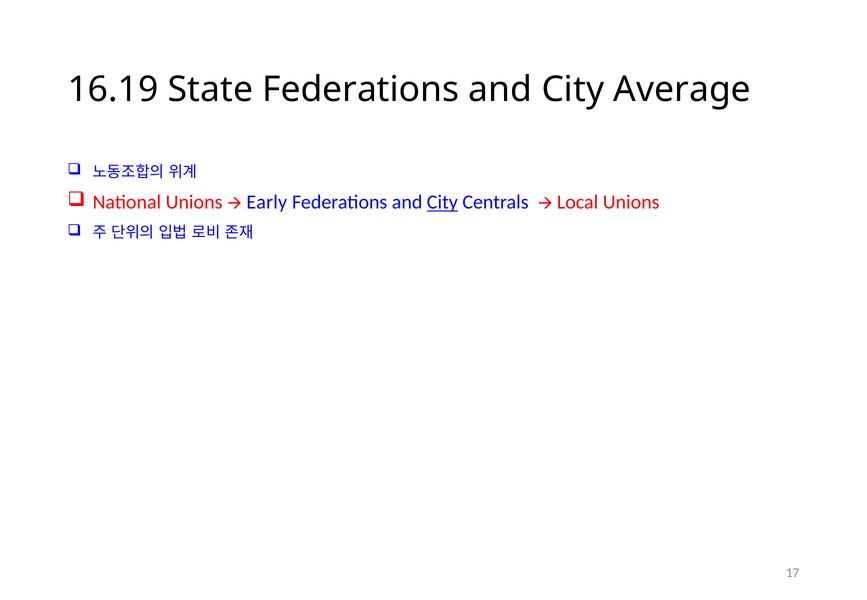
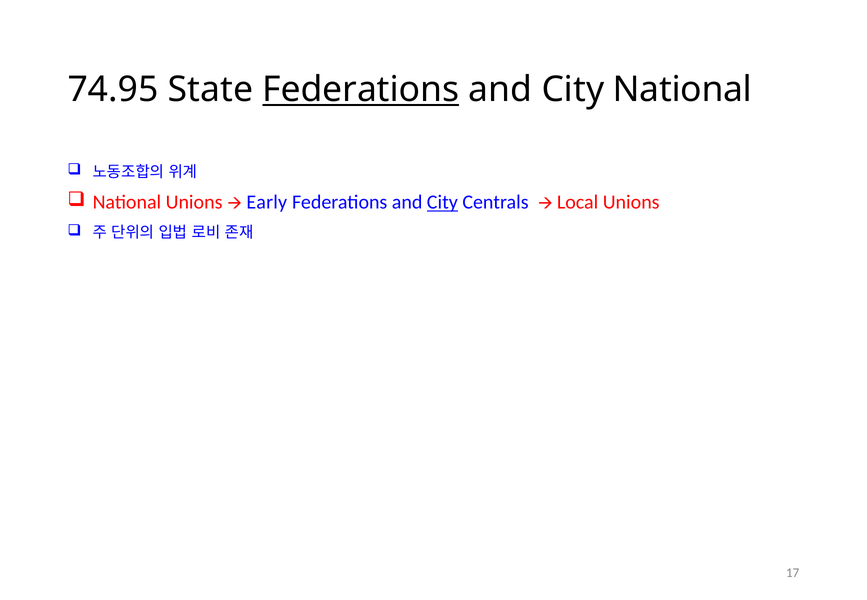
16.19: 16.19 -> 74.95
Federations at (361, 90) underline: none -> present
City Average: Average -> National
